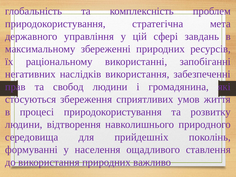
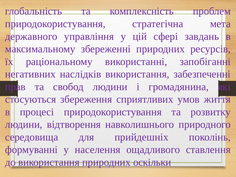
важливо: важливо -> оскільки
